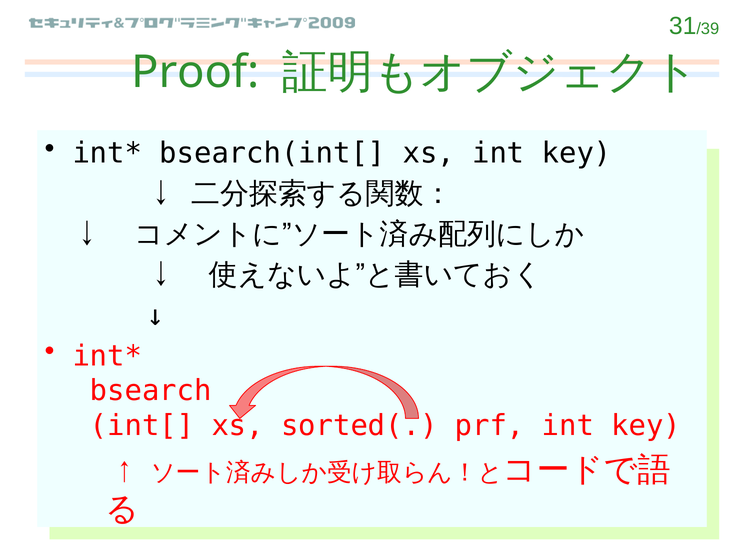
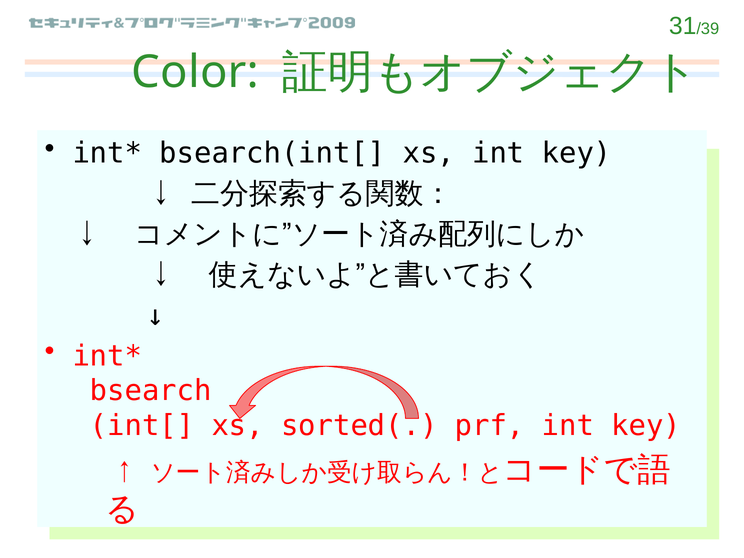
Proof: Proof -> Color
